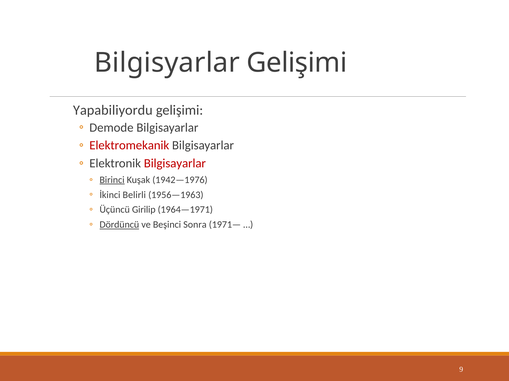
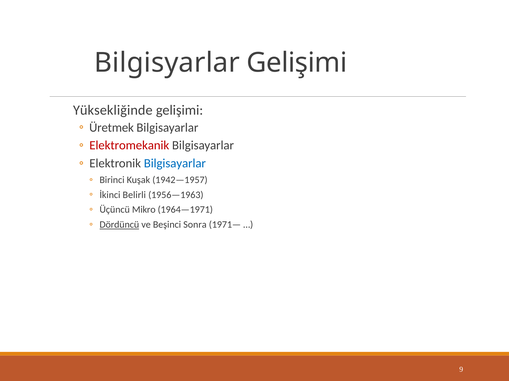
Yapabiliyordu: Yapabiliyordu -> Yüksekliğinde
Demode: Demode -> Üretmek
Bilgisayarlar at (175, 164) colour: red -> blue
Birinci underline: present -> none
1942—1976: 1942—1976 -> 1942—1957
Girilip: Girilip -> Mikro
